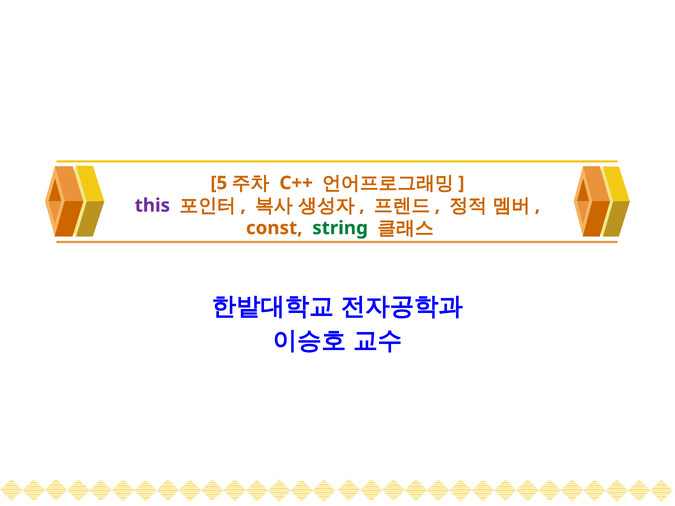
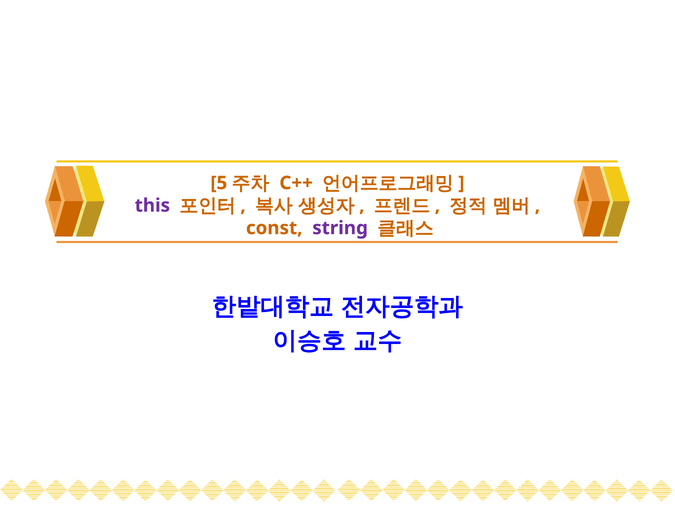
string colour: green -> purple
